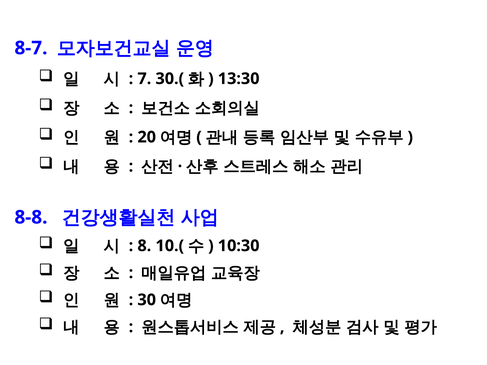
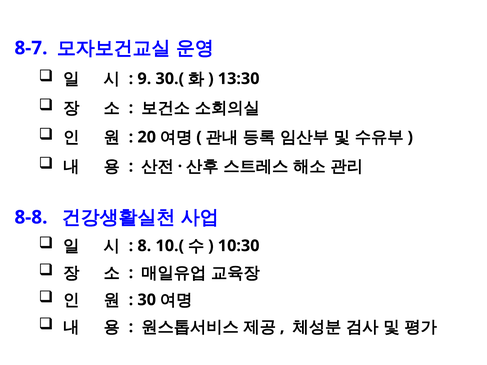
7: 7 -> 9
